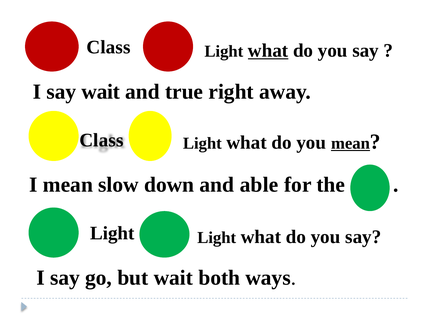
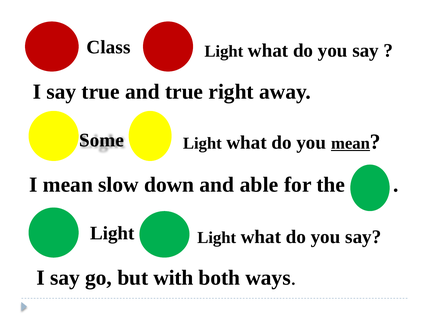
what at (268, 51) underline: present -> none
say wait: wait -> true
Class at (101, 140): Class -> Some
but wait: wait -> with
